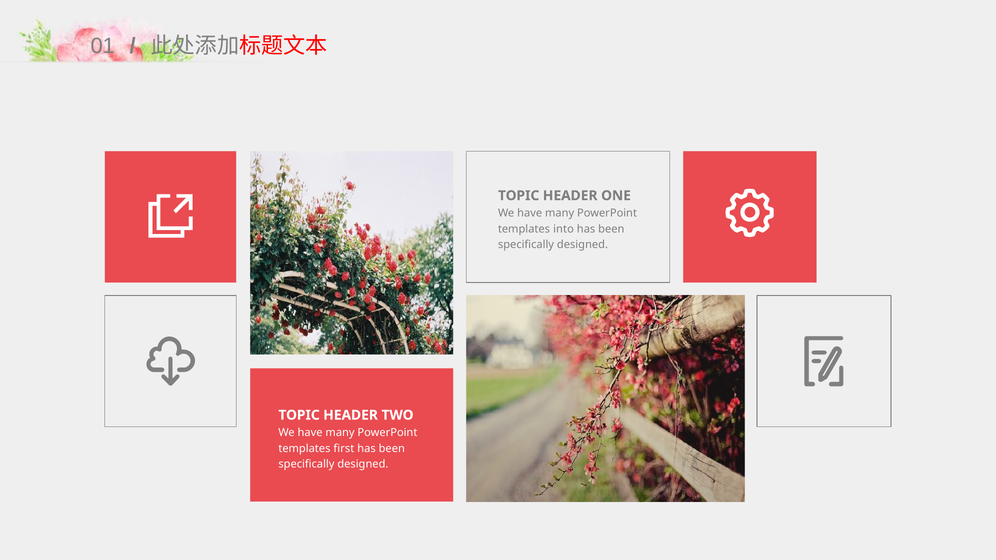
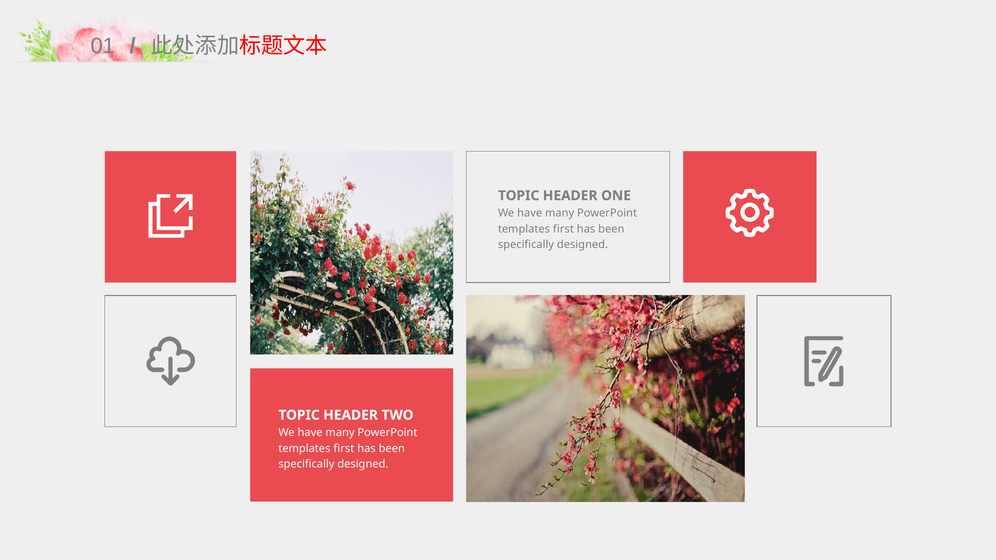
into at (563, 229): into -> first
